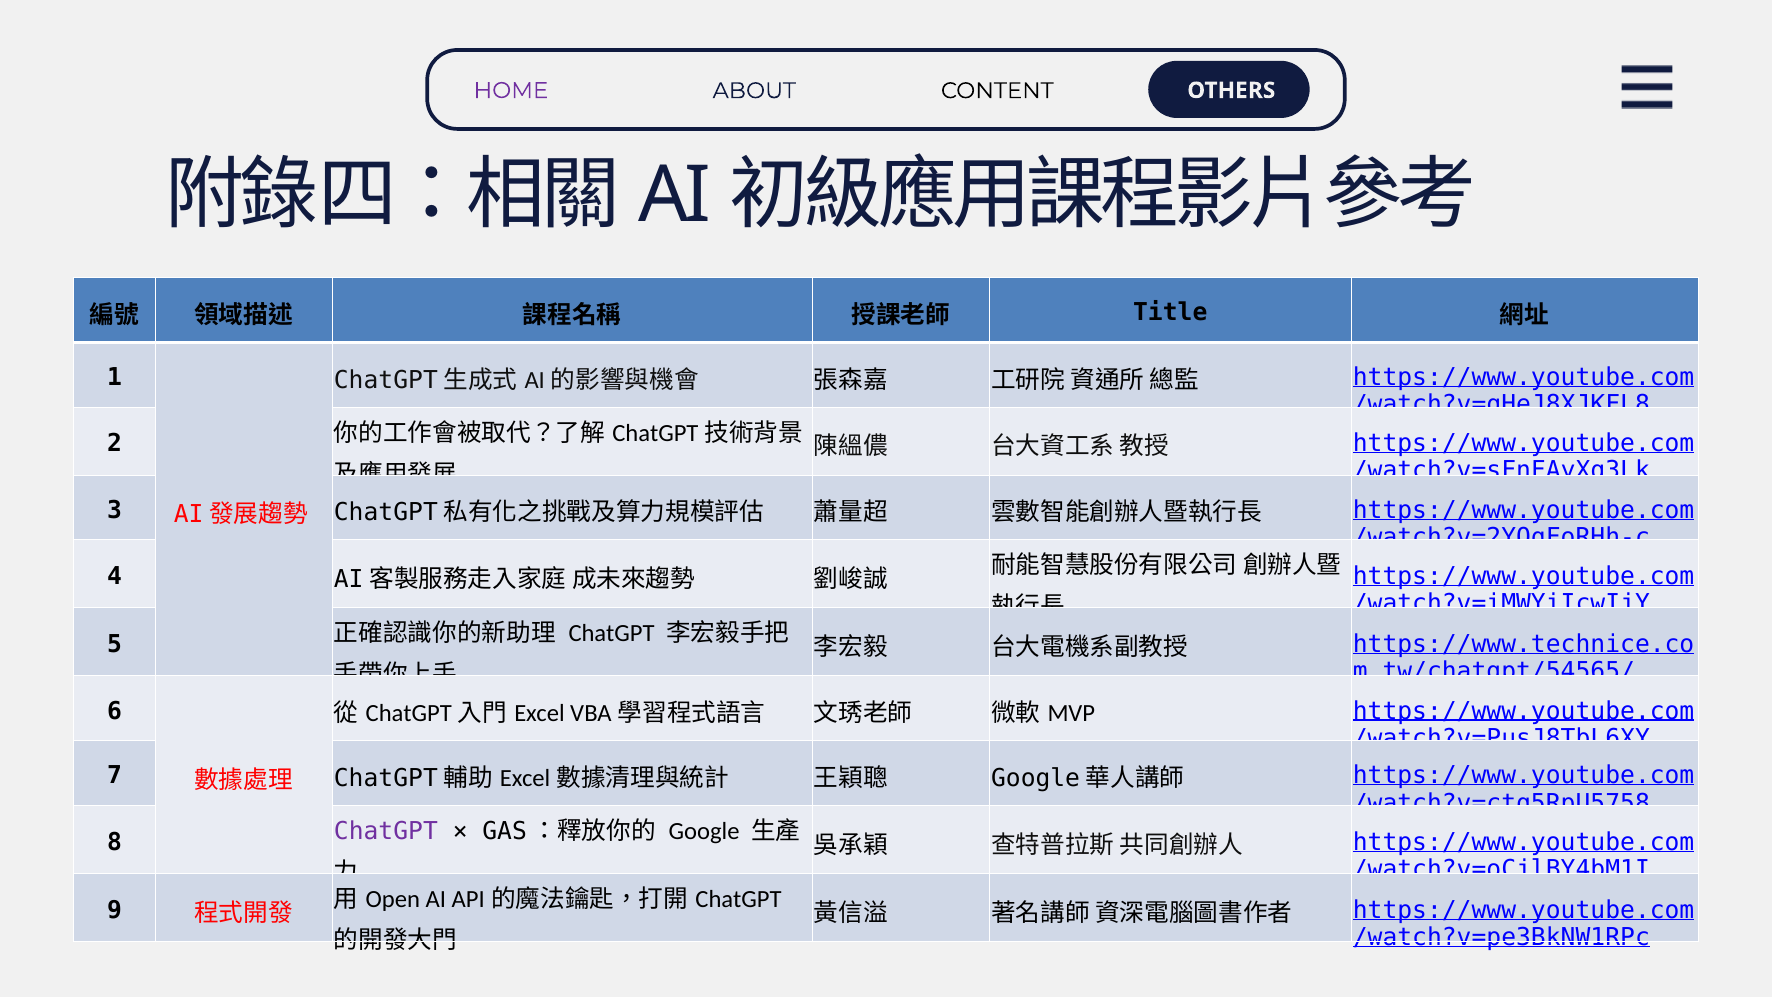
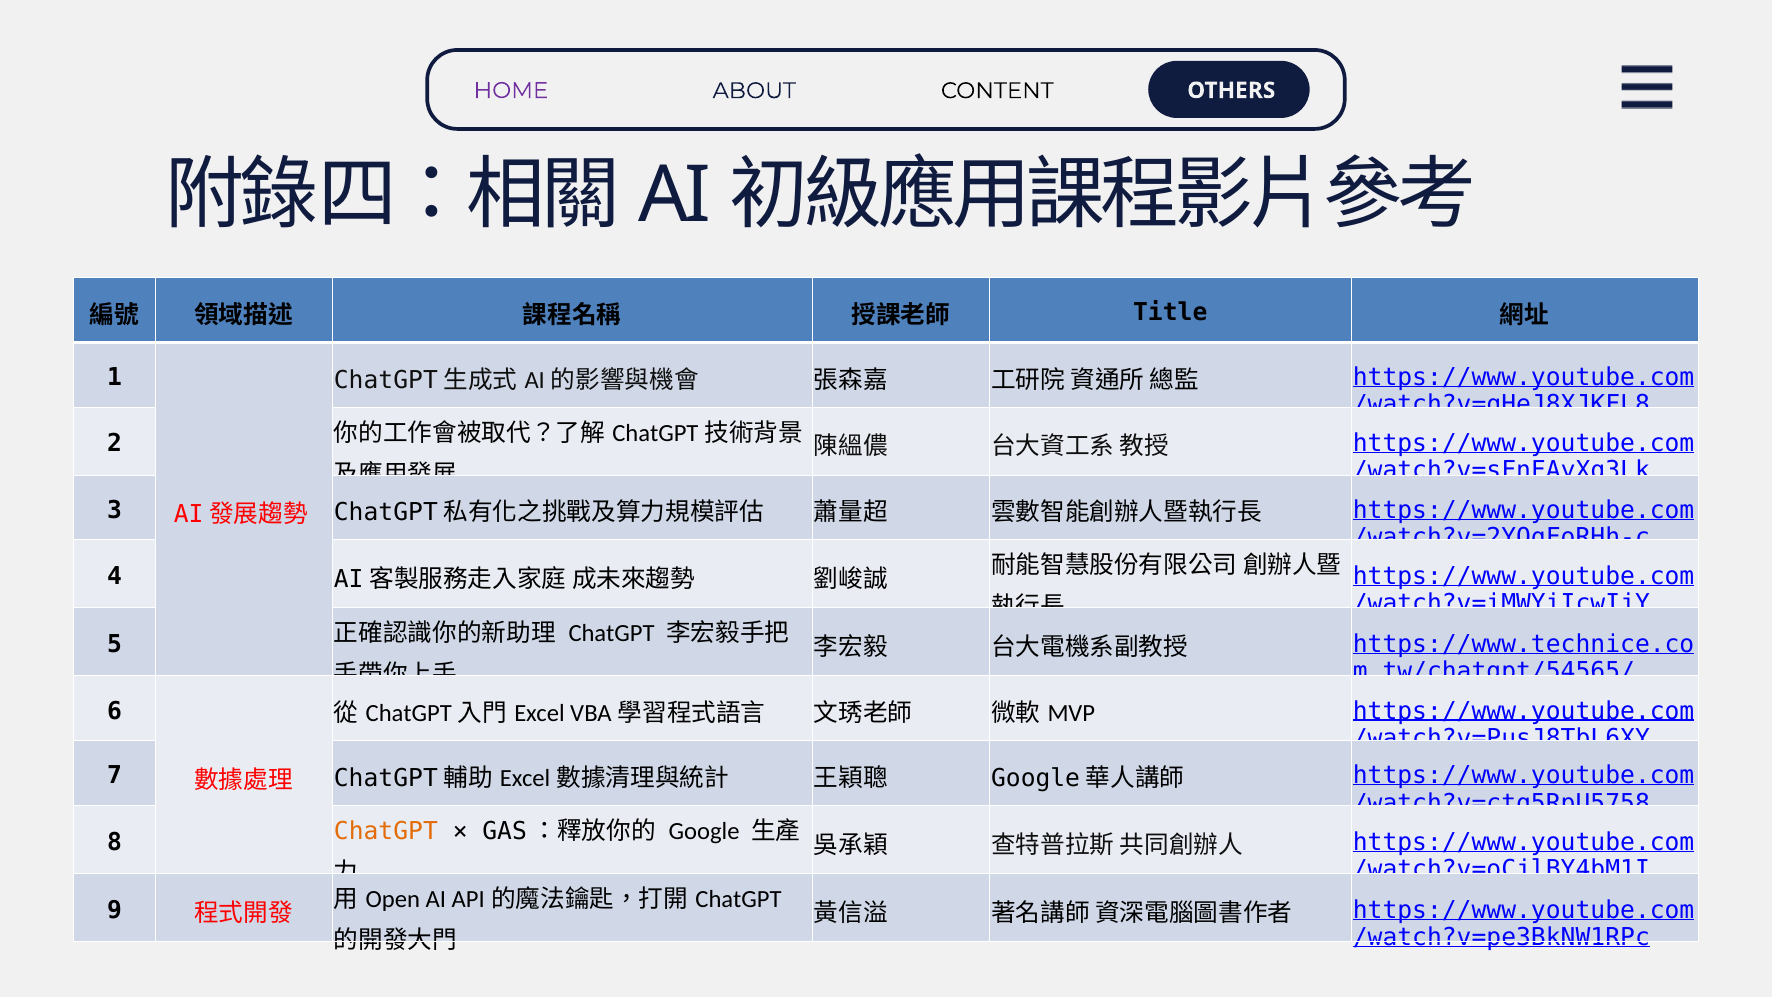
ChatGPT at (386, 831) colour: purple -> orange
